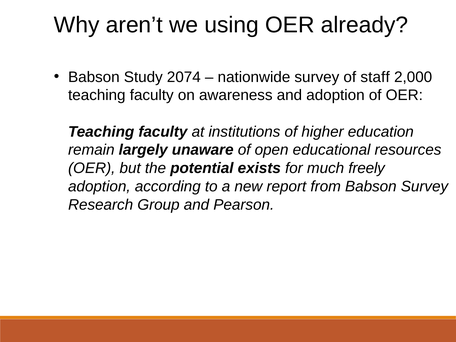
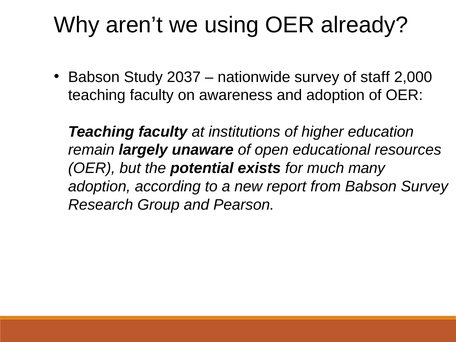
2074: 2074 -> 2037
freely: freely -> many
